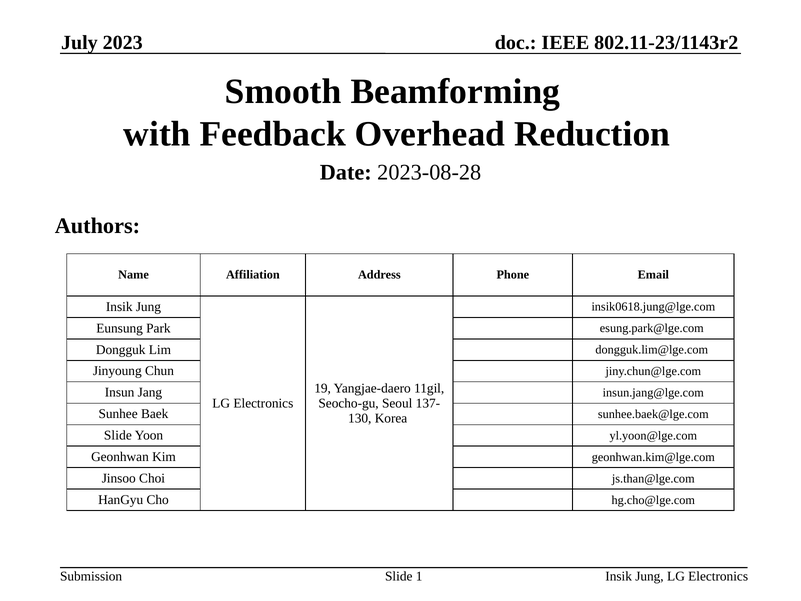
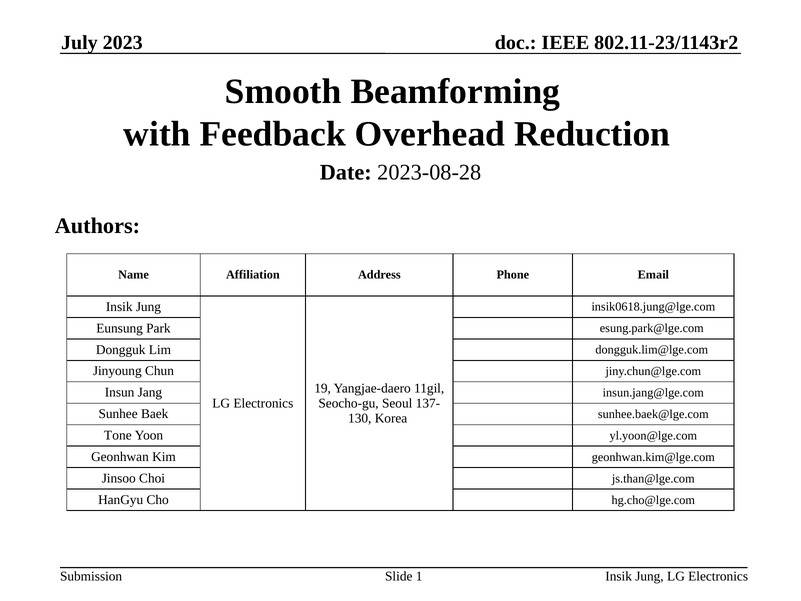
Slide at (118, 435): Slide -> Tone
